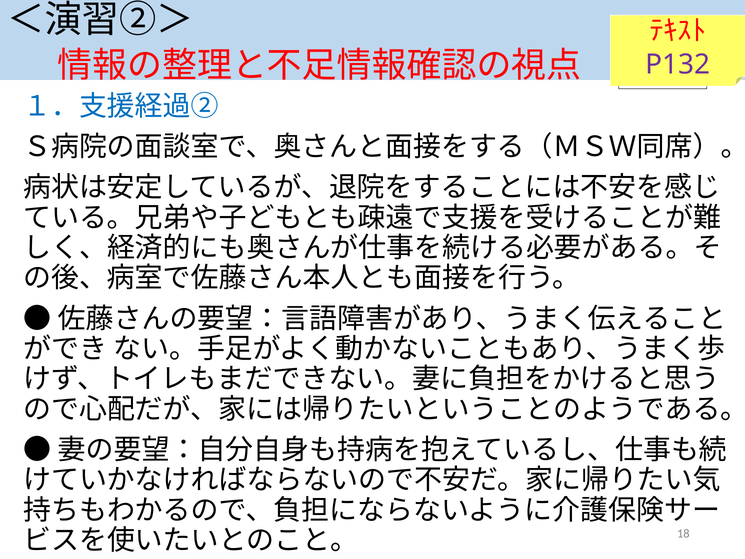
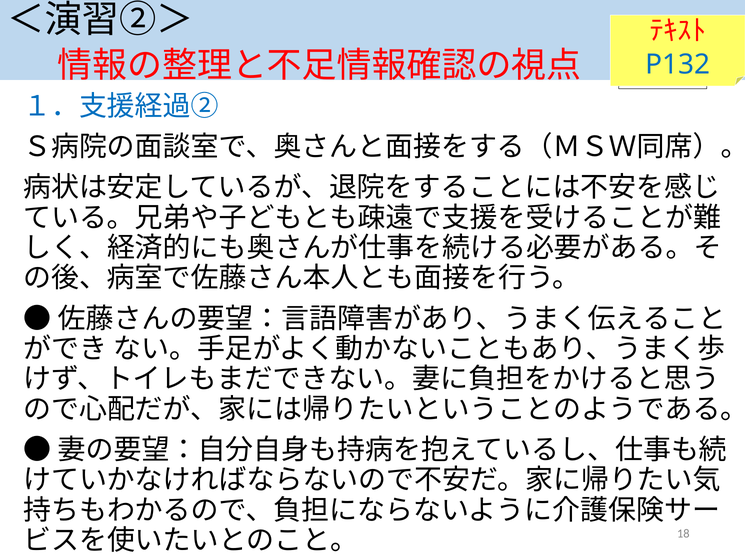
P132 colour: purple -> blue
